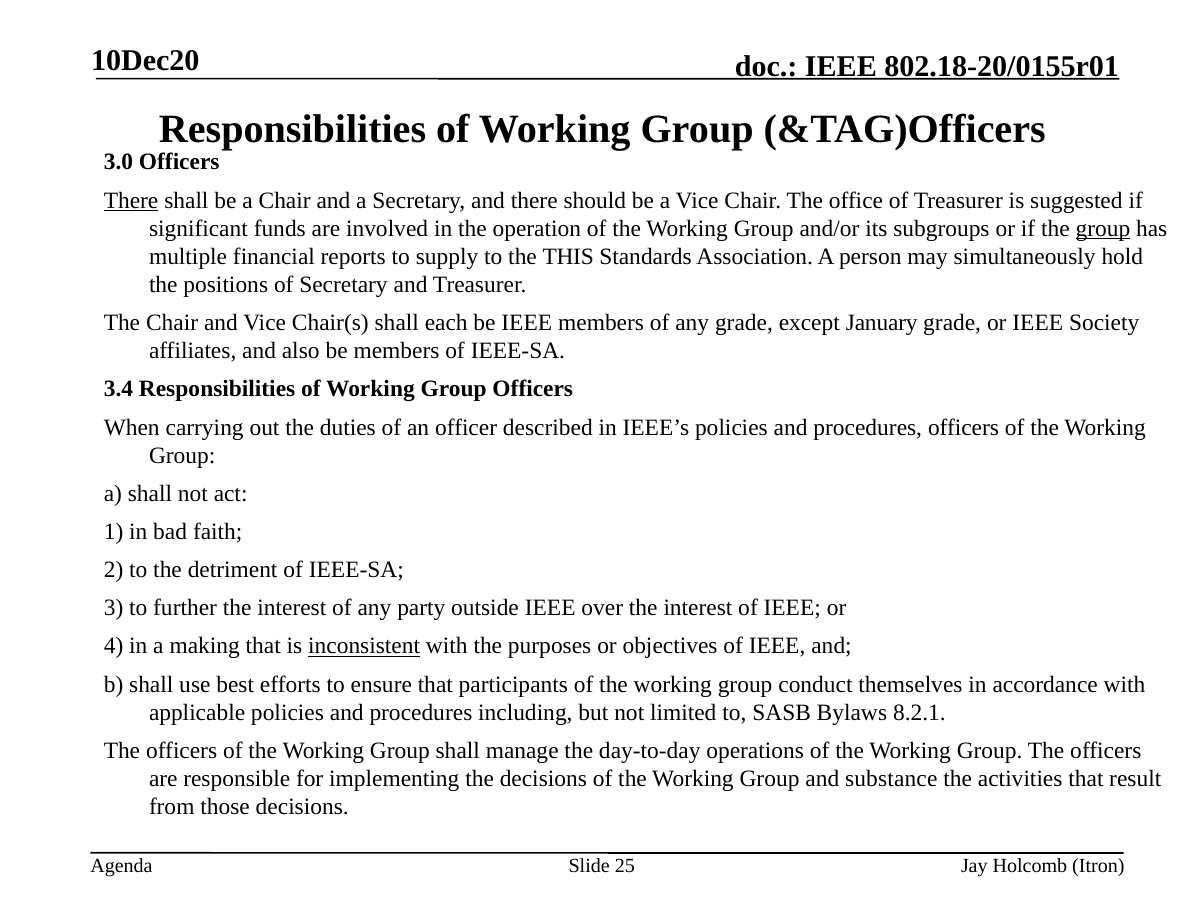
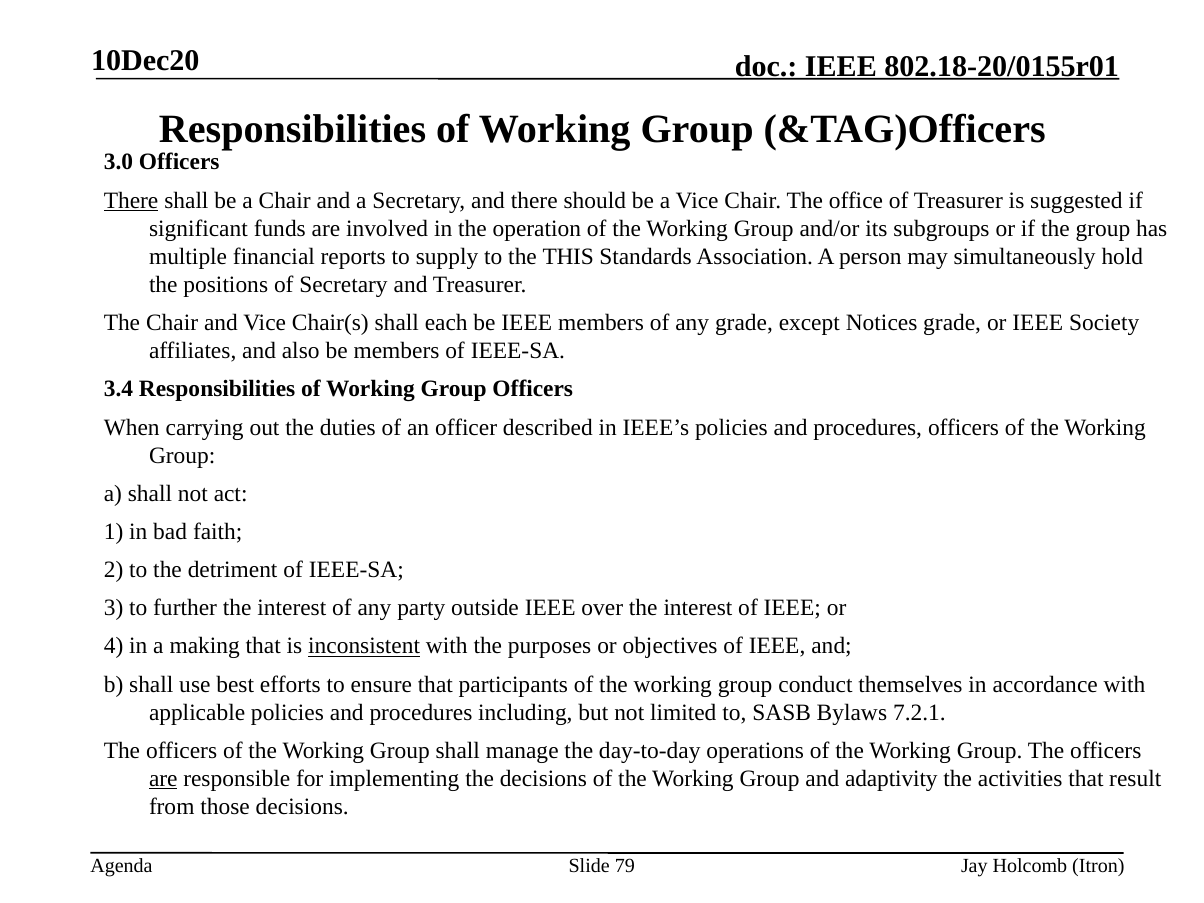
group at (1103, 228) underline: present -> none
January: January -> Notices
8.2.1: 8.2.1 -> 7.2.1
are at (163, 779) underline: none -> present
substance: substance -> adaptivity
25: 25 -> 79
